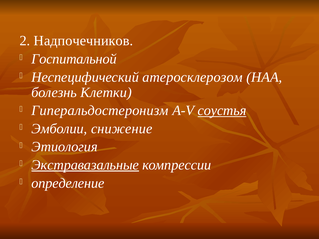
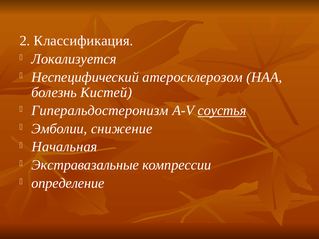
Надпочечников: Надпочечников -> Классификация
Госпитальной: Госпитальной -> Локализуется
Клетки: Клетки -> Кистей
Этиология: Этиология -> Начальная
Экстравазальные underline: present -> none
